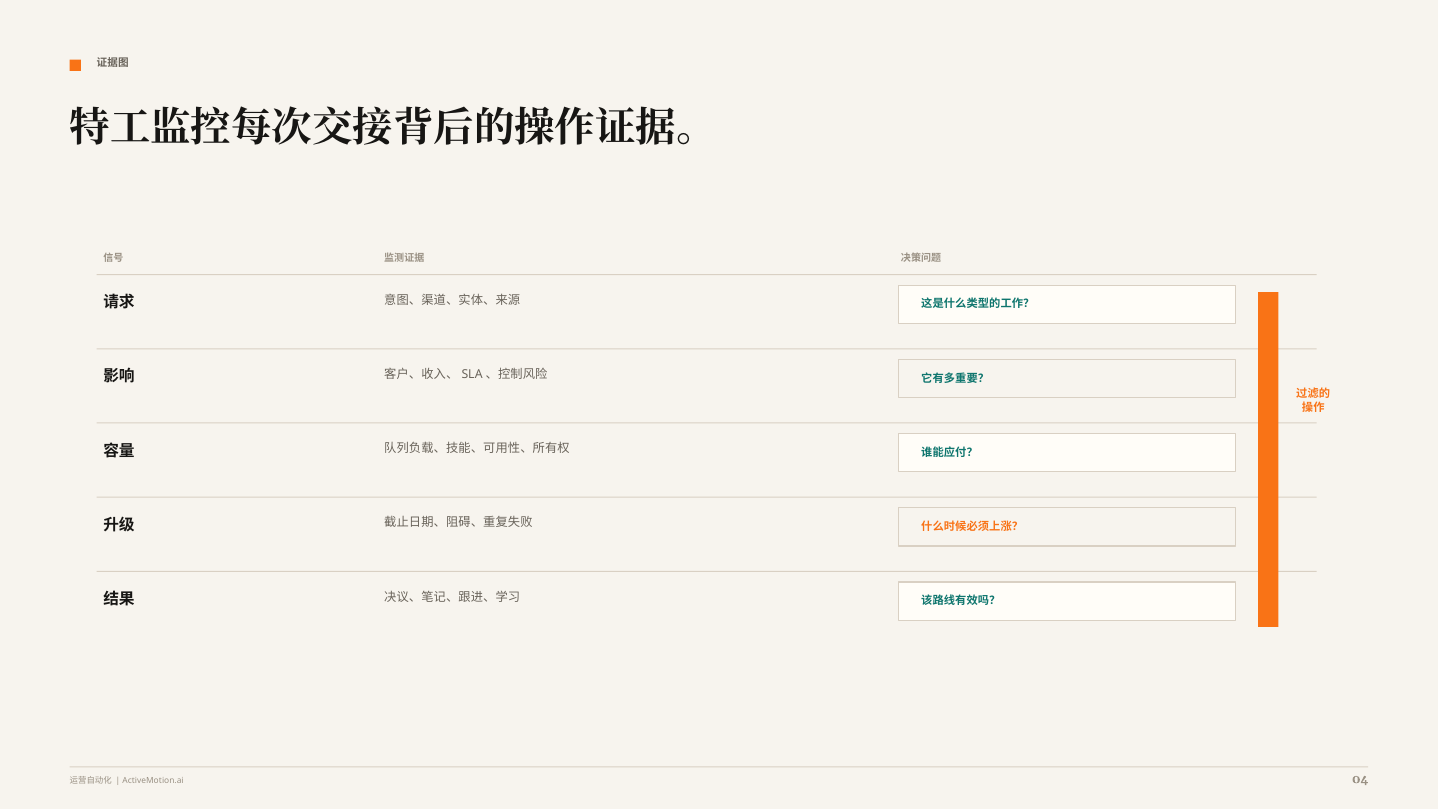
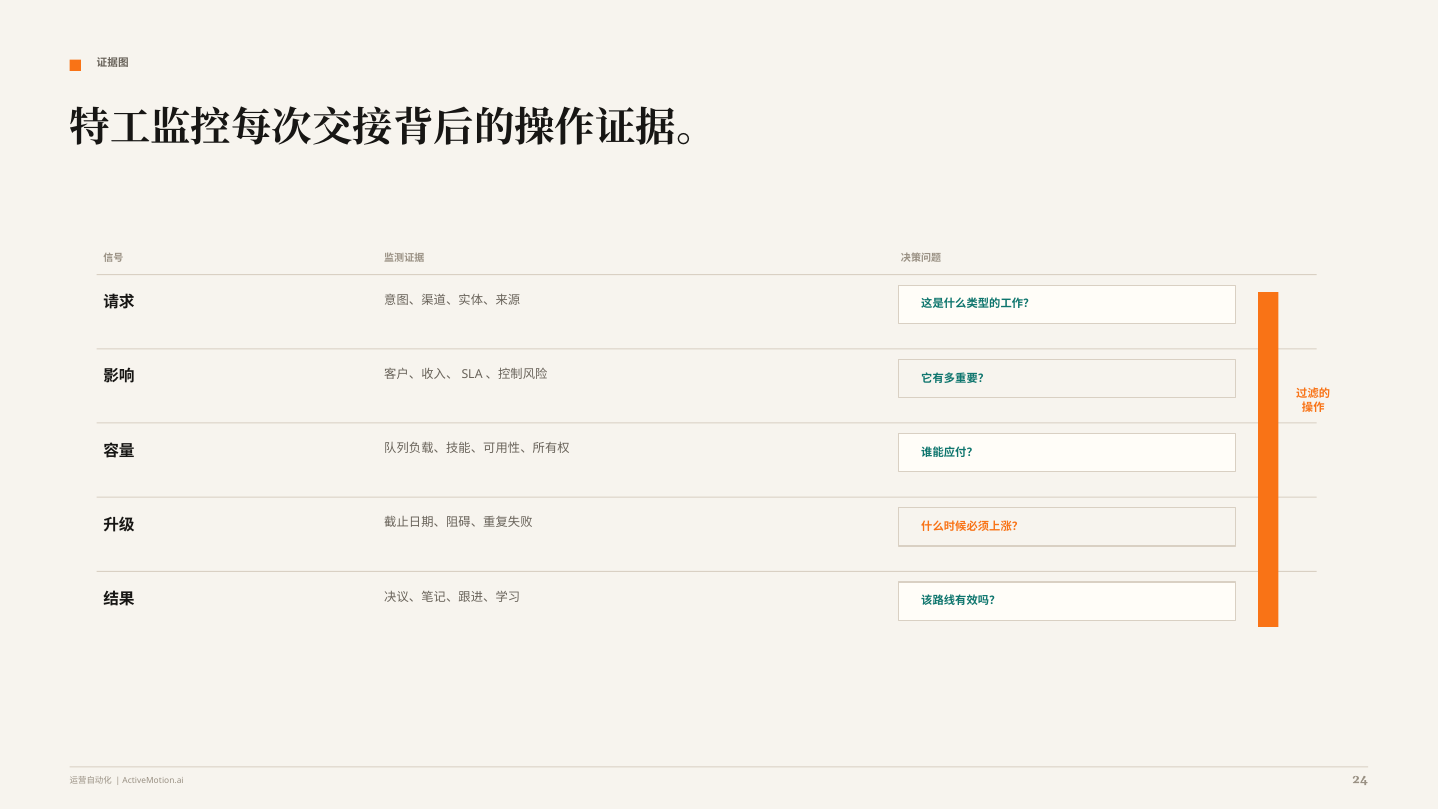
04: 04 -> 24
